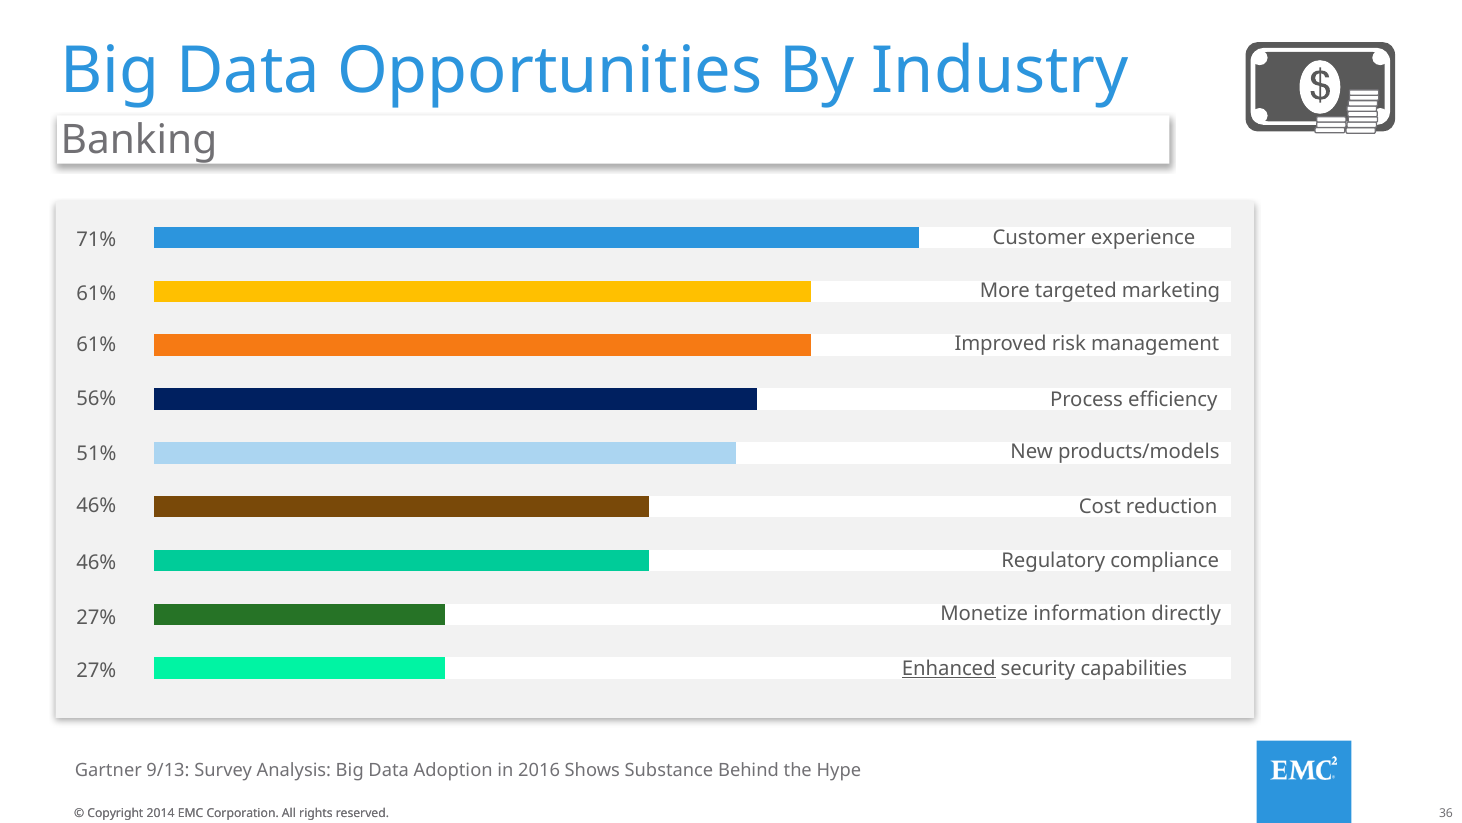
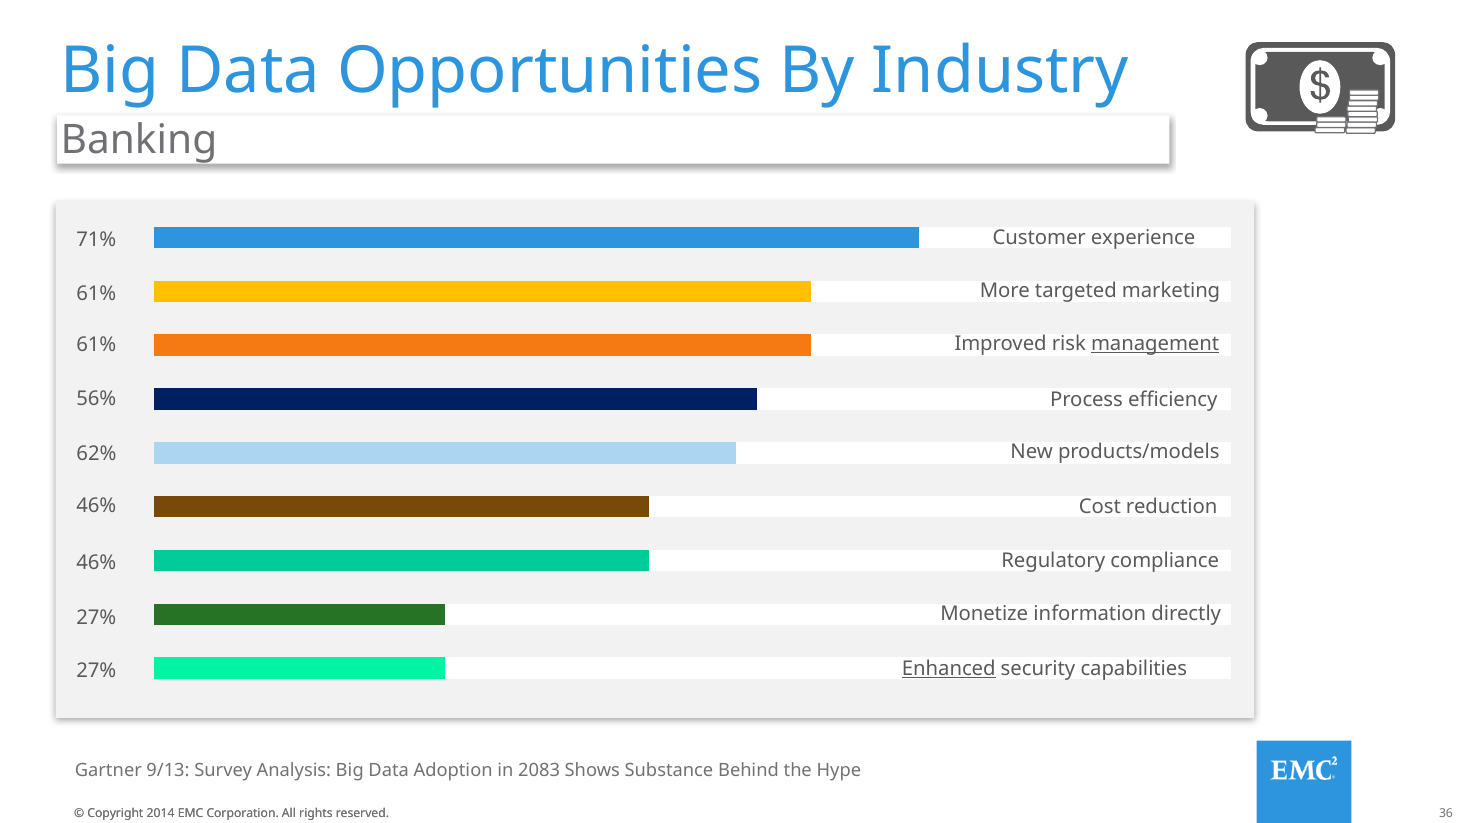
management underline: none -> present
51%: 51% -> 62%
2016: 2016 -> 2083
